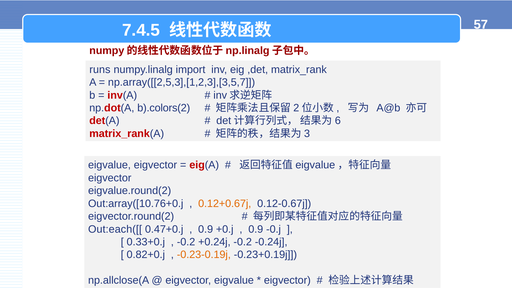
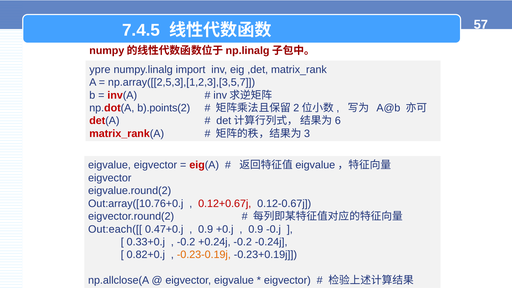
runs: runs -> ypre
b).colors(2: b).colors(2 -> b).points(2
0.12+0.67j colour: orange -> red
